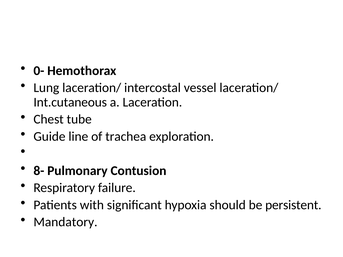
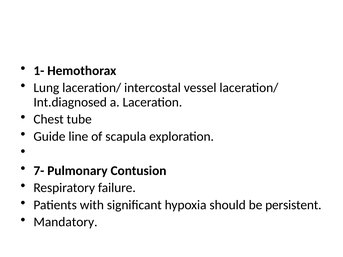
0-: 0- -> 1-
Int.cutaneous: Int.cutaneous -> Int.diagnosed
trachea: trachea -> scapula
8-: 8- -> 7-
